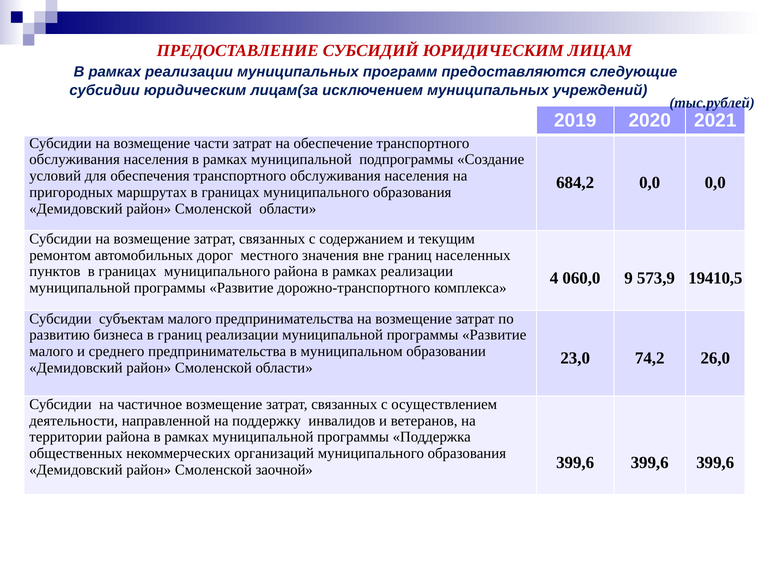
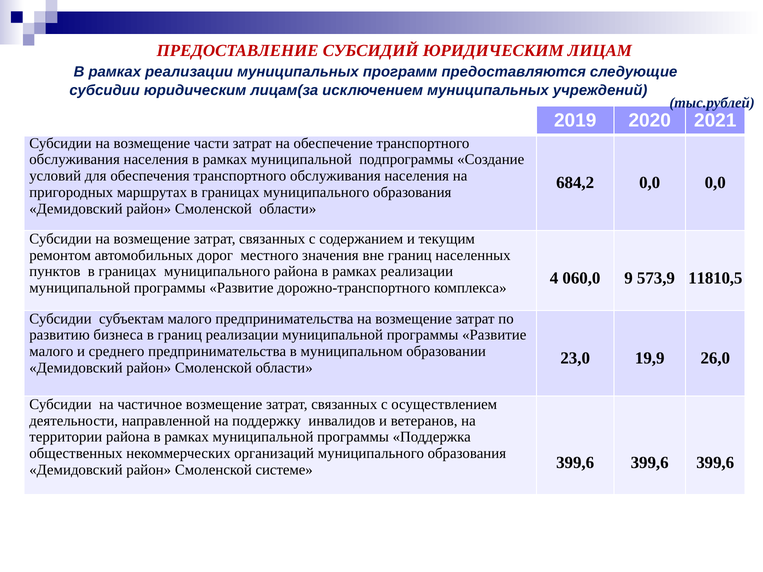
19410,5: 19410,5 -> 11810,5
74,2: 74,2 -> 19,9
заочной: заочной -> системе
